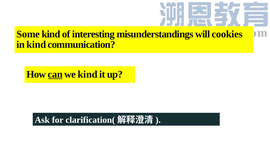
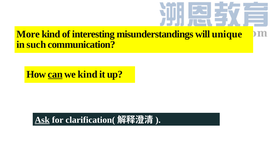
Some: Some -> More
cookies: cookies -> unique
in kind: kind -> such
Ask underline: none -> present
